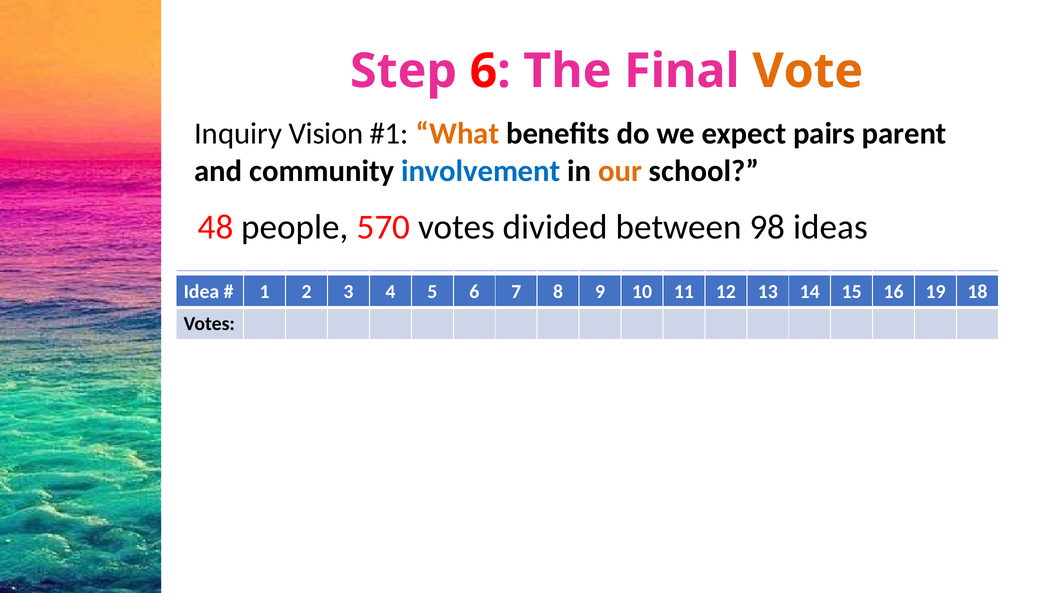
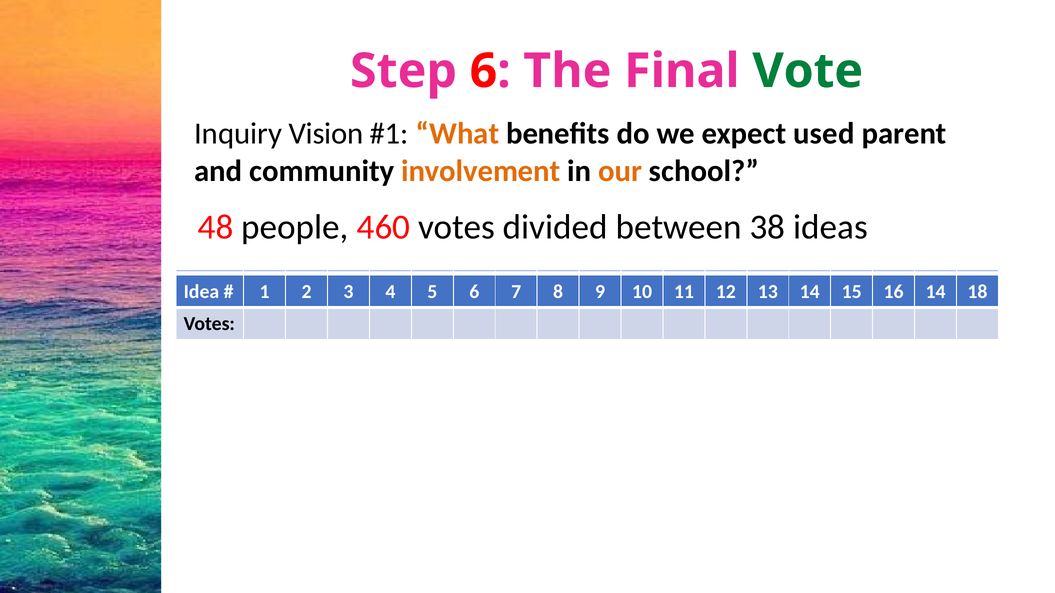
Vote colour: orange -> green
pairs: pairs -> used
involvement colour: blue -> orange
570: 570 -> 460
98: 98 -> 38
19 at (936, 292): 19 -> 14
